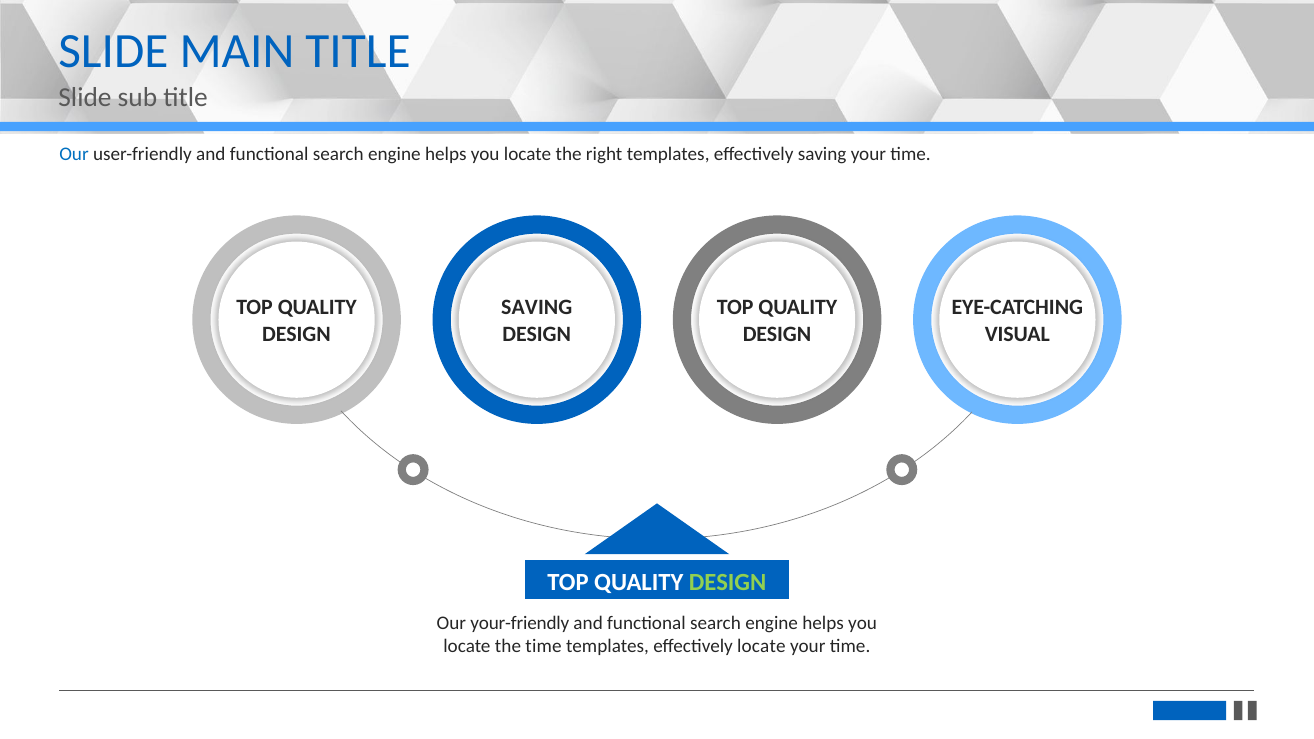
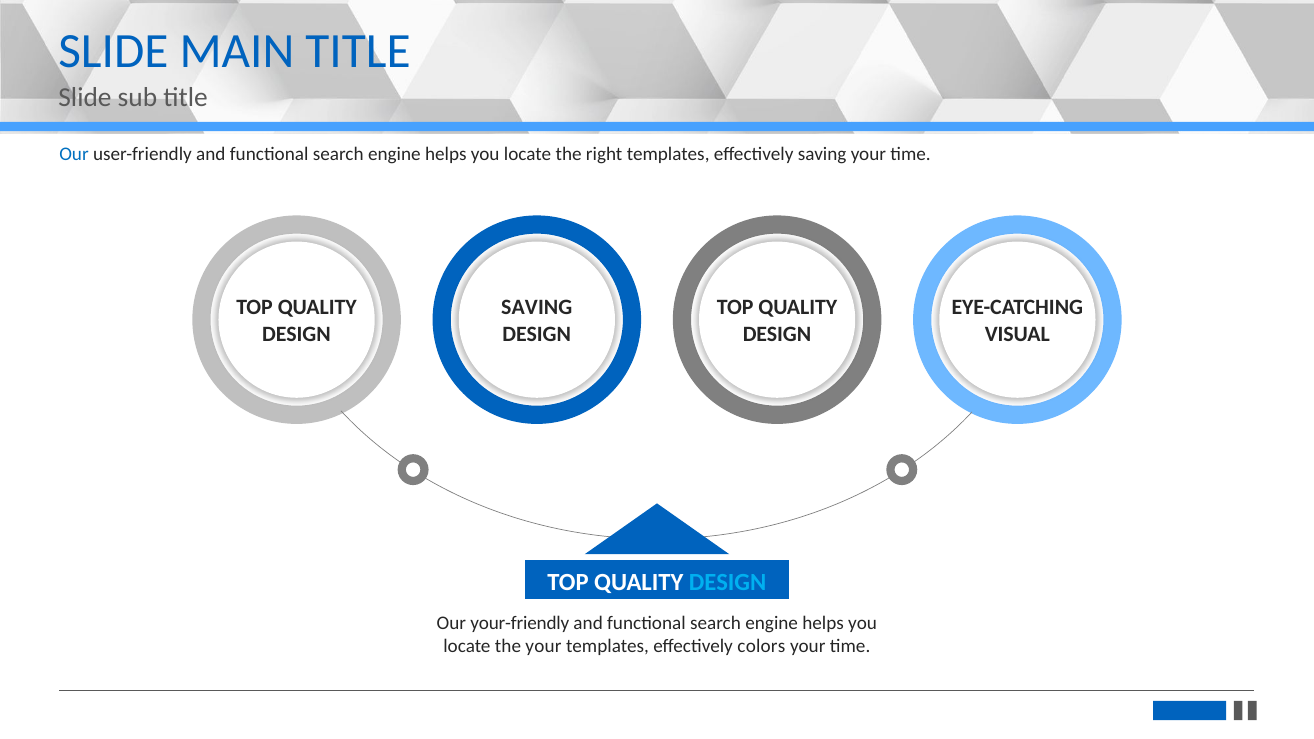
DESIGN at (728, 582) colour: light green -> light blue
the time: time -> your
effectively locate: locate -> colors
